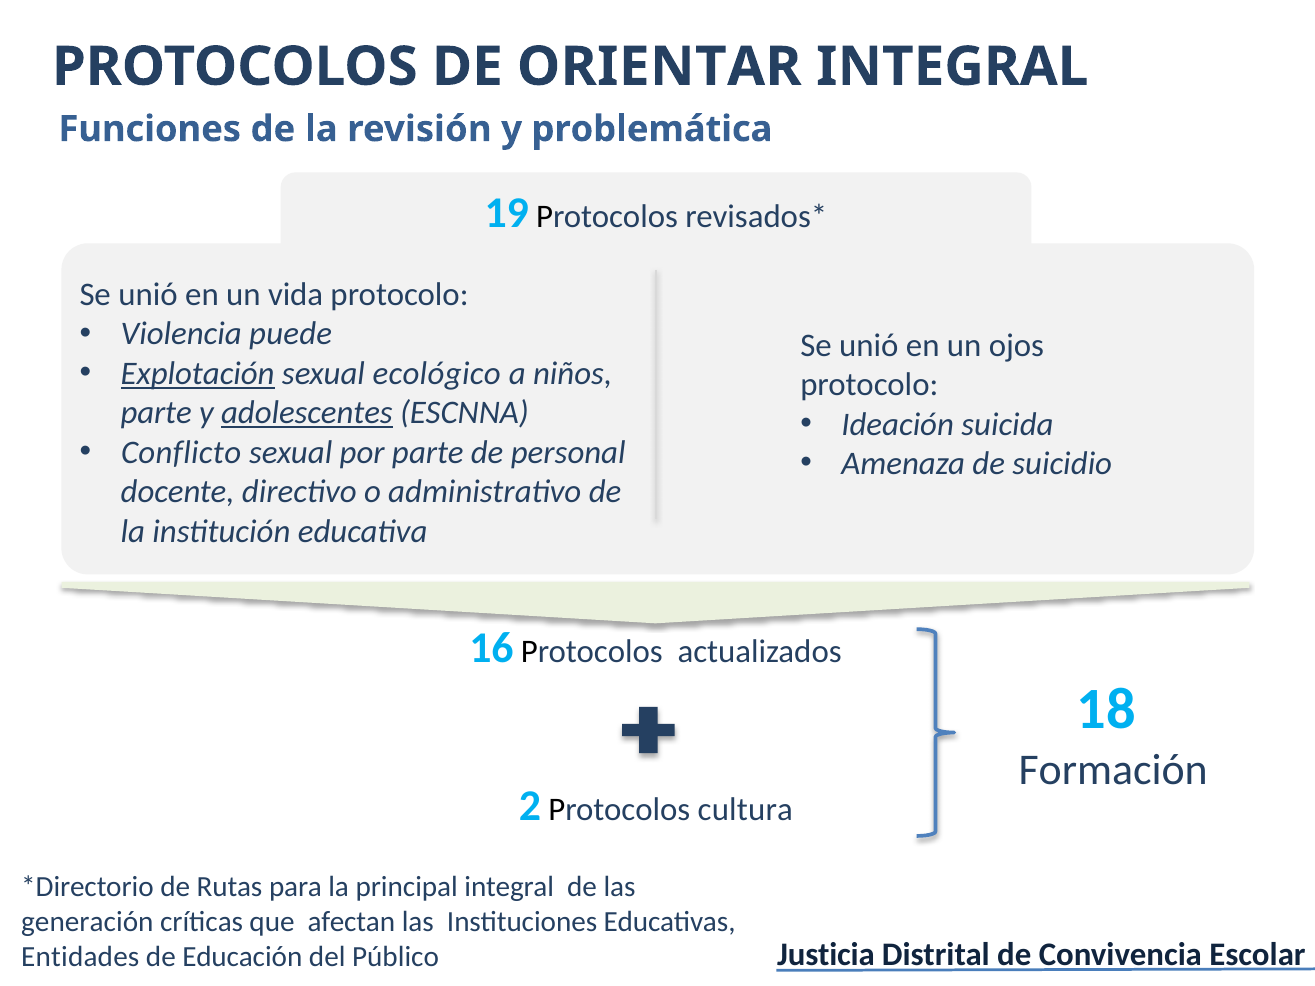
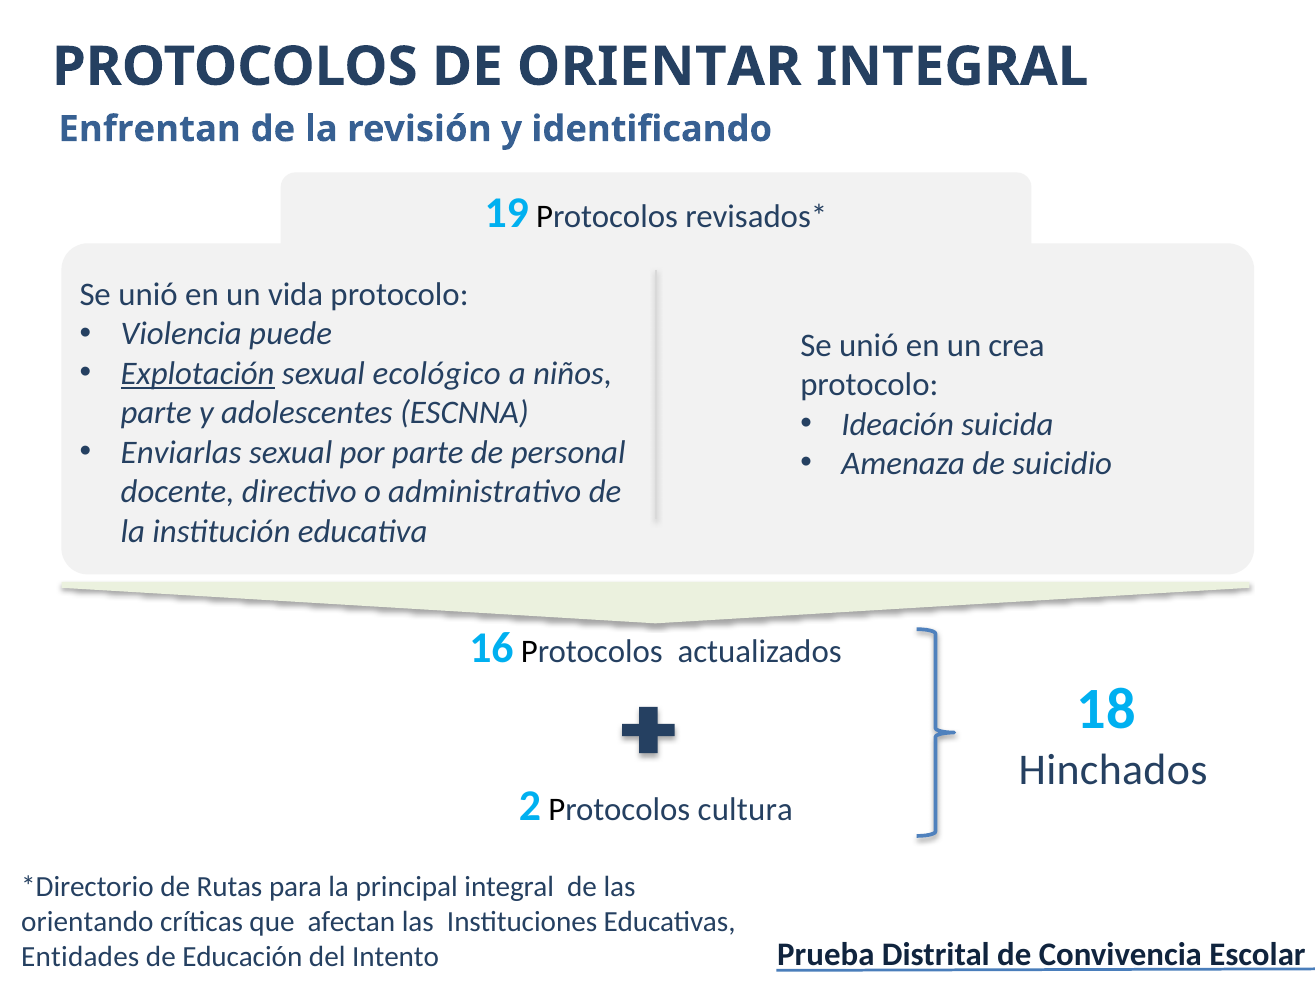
Funciones: Funciones -> Enfrentan
problemática: problemática -> identificando
ojos: ojos -> crea
adolescentes underline: present -> none
Conflicto: Conflicto -> Enviarlas
Formación: Formación -> Hinchados
generación: generación -> orientando
Justicia: Justicia -> Prueba
Público: Público -> Intento
